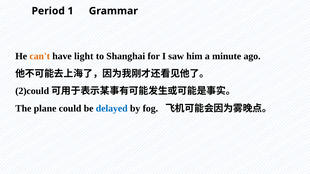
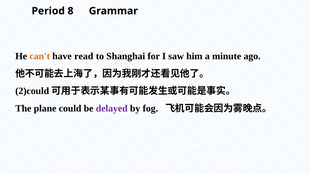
1: 1 -> 8
light: light -> read
delayed colour: blue -> purple
